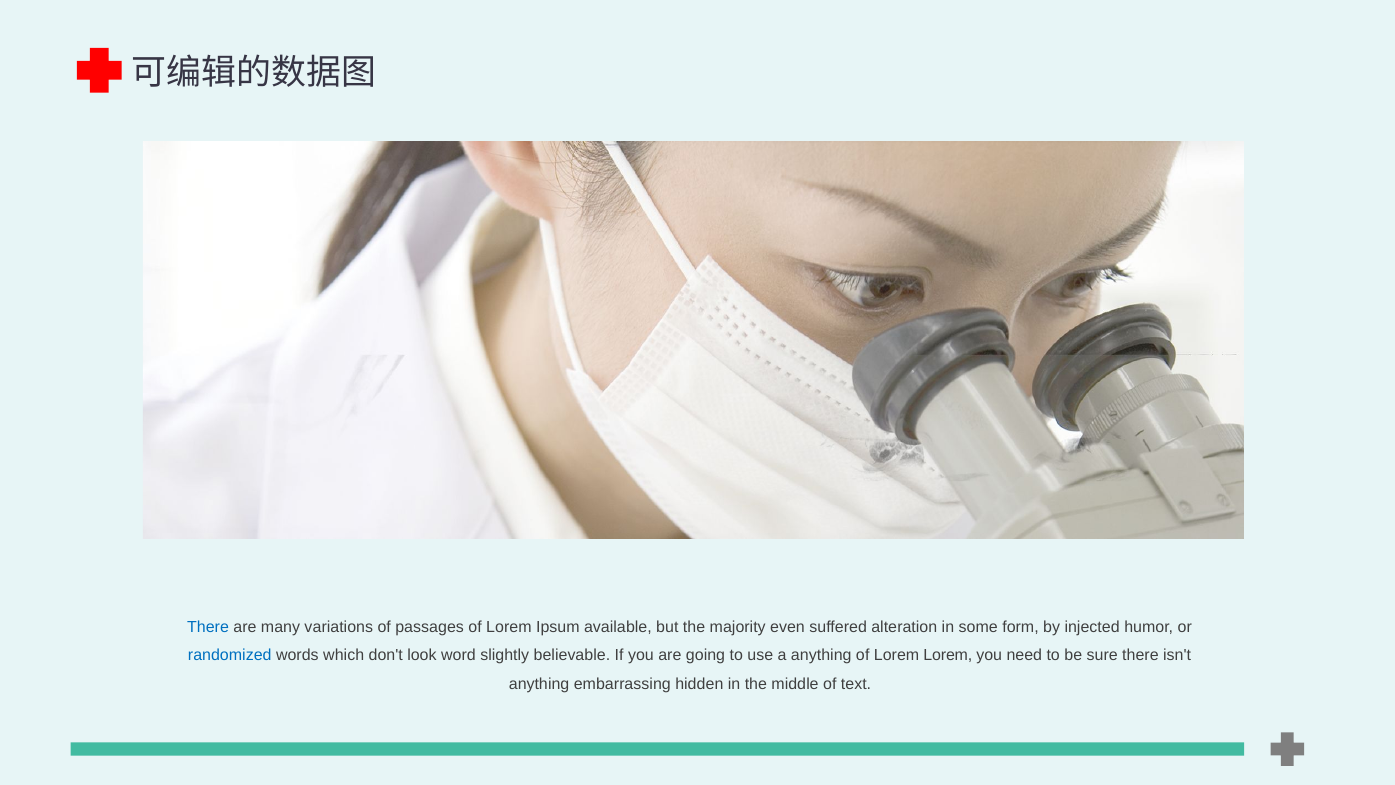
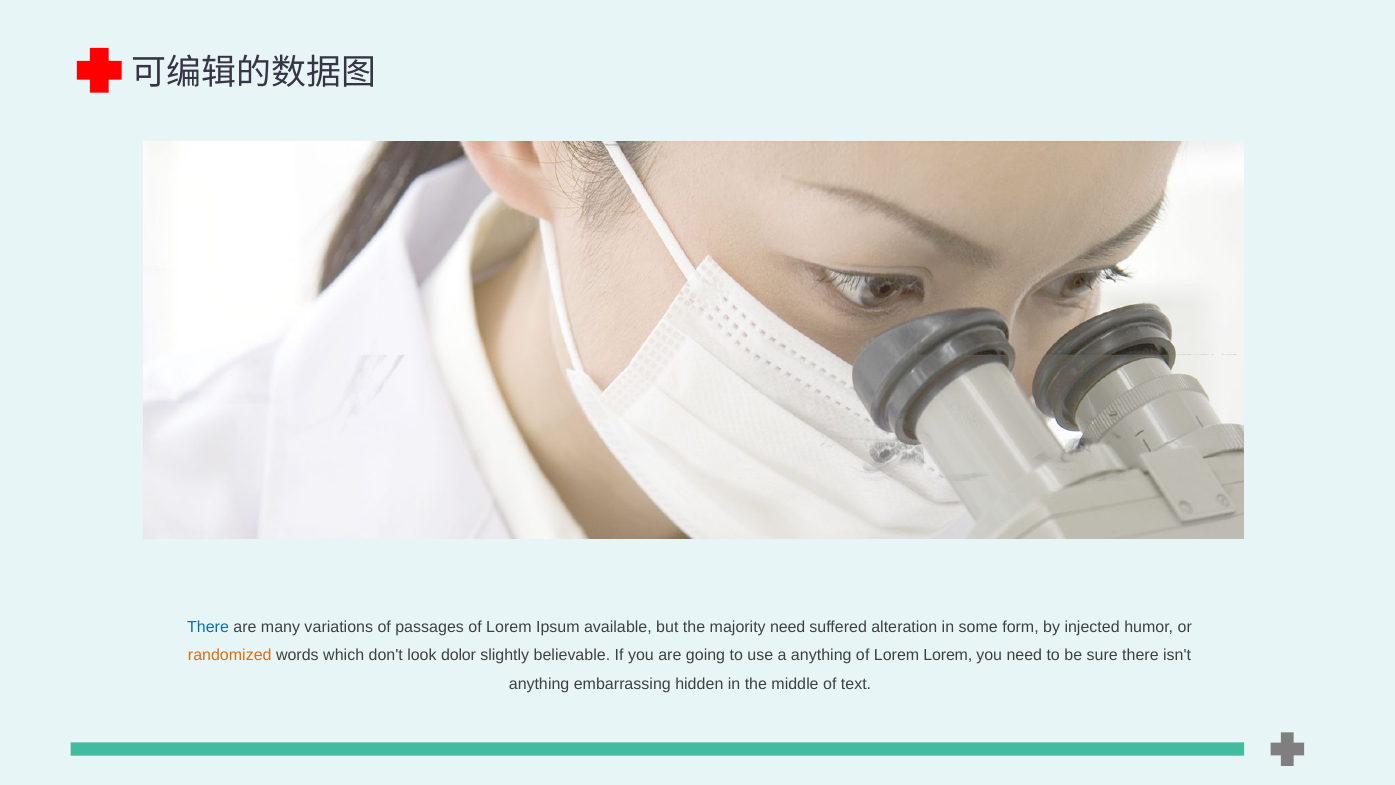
majority even: even -> need
randomized colour: blue -> orange
word: word -> dolor
